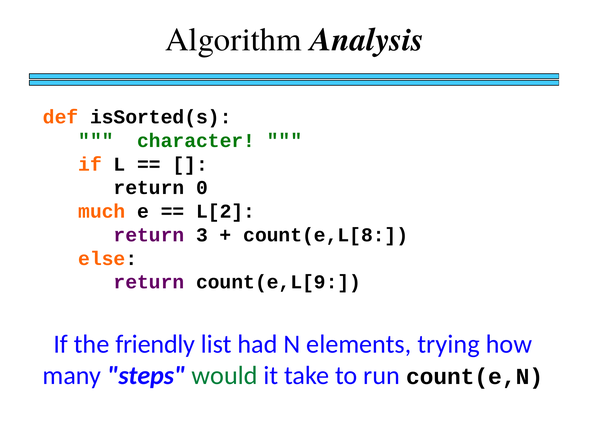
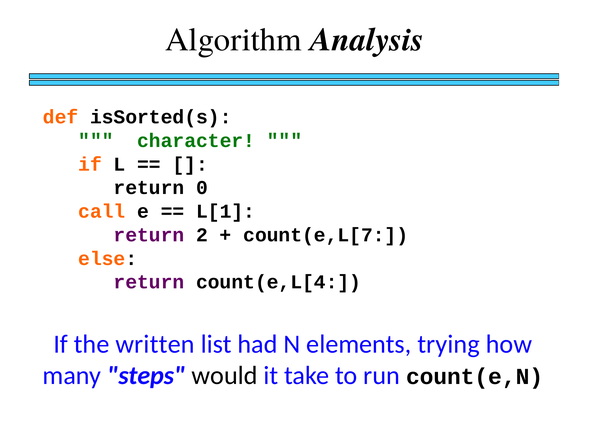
much: much -> call
L[2: L[2 -> L[1
3: 3 -> 2
count(e,L[8: count(e,L[8 -> count(e,L[7
count(e,L[9: count(e,L[9 -> count(e,L[4
friendly: friendly -> written
would colour: green -> black
